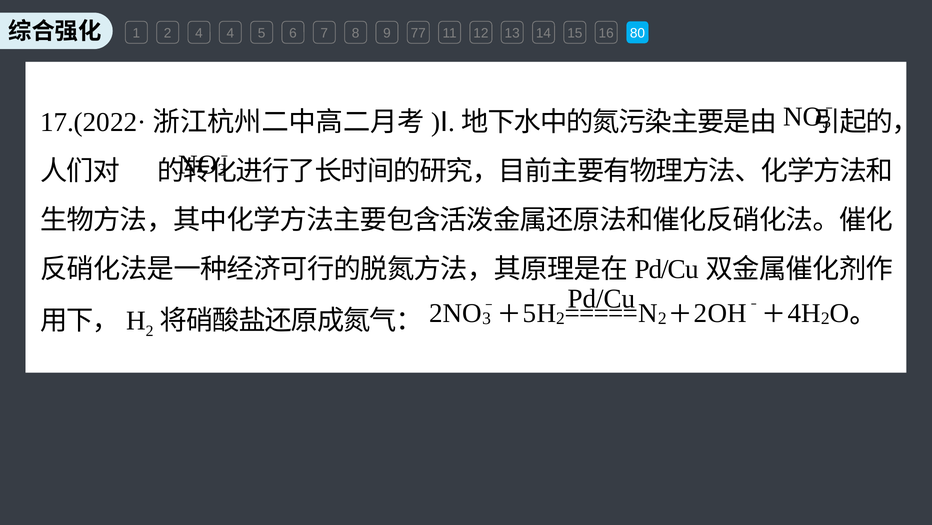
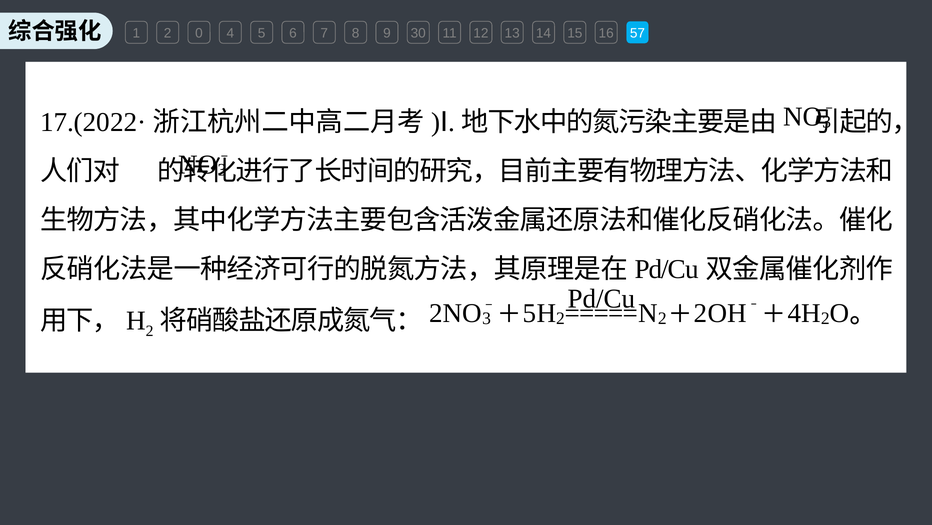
2 4: 4 -> 0
77: 77 -> 30
80: 80 -> 57
